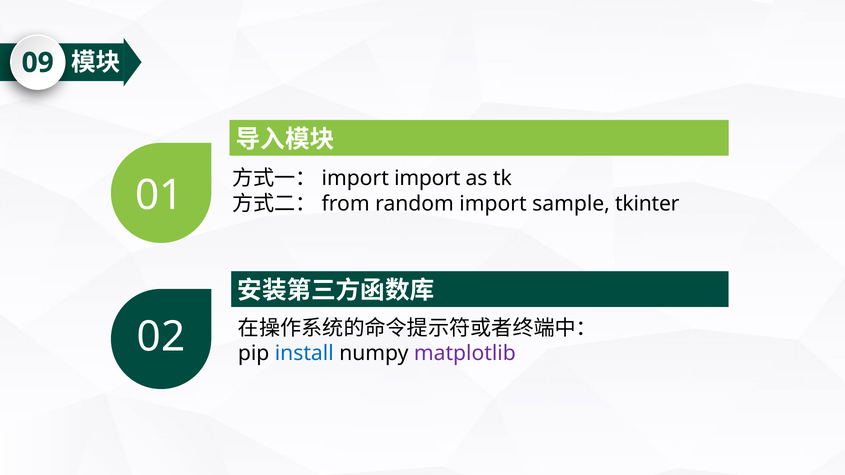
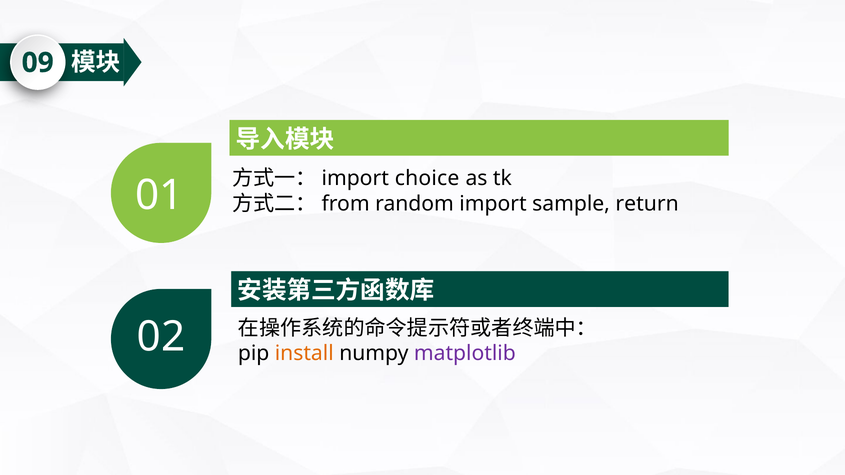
import import: import -> choice
tkinter: tkinter -> return
install colour: blue -> orange
